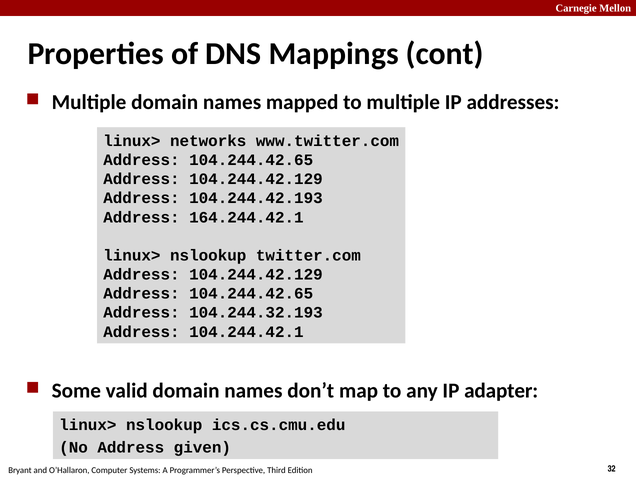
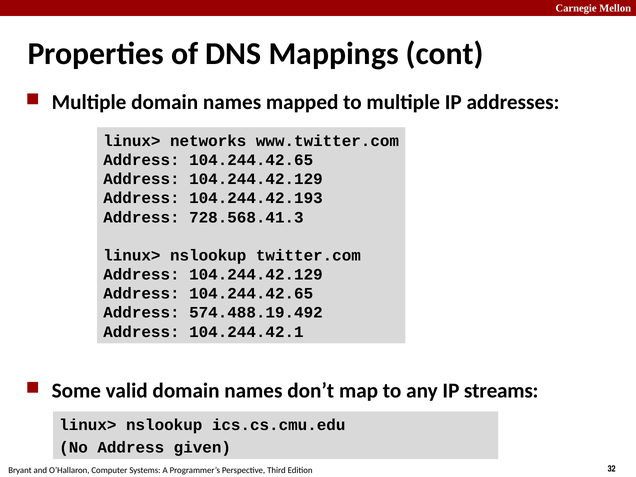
164.244.42.1: 164.244.42.1 -> 728.568.41.3
104.244.32.193: 104.244.32.193 -> 574.488.19.492
adapter: adapter -> streams
